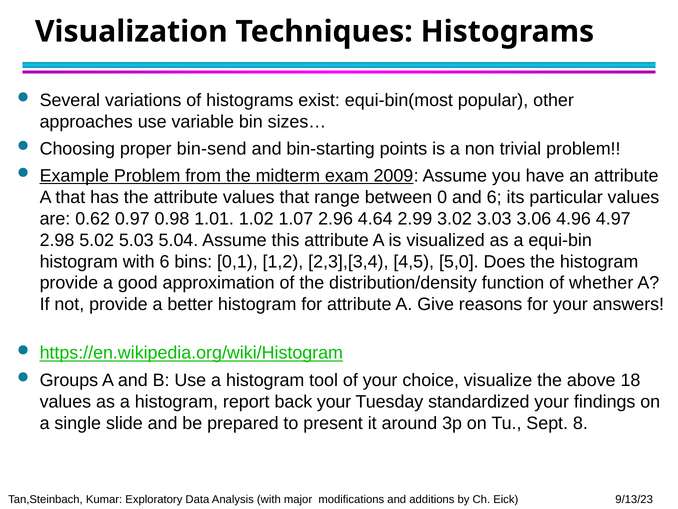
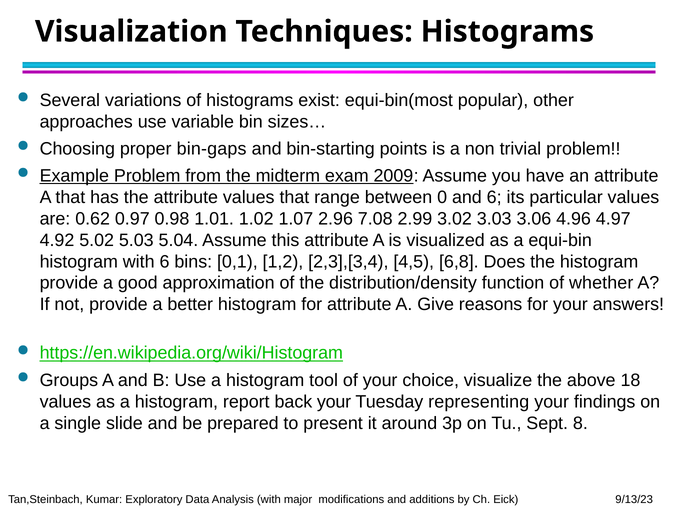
bin-send: bin-send -> bin-gaps
4.64: 4.64 -> 7.08
2.98: 2.98 -> 4.92
5,0: 5,0 -> 6,8
standardized: standardized -> representing
